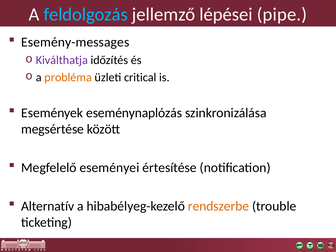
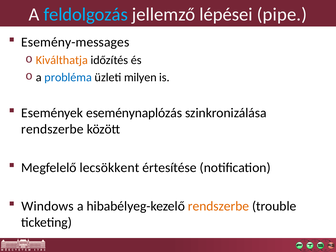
Kiválthatja colour: purple -> orange
probléma colour: orange -> blue
critical: critical -> milyen
megsértése at (53, 129): megsértése -> rendszerbe
eseményei: eseményei -> lecsökkent
Alternatív: Alternatív -> Windows
